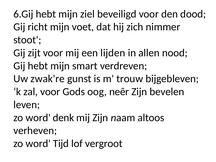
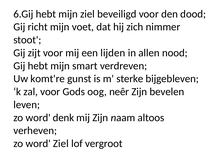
zwak're: zwak're -> komt're
trouw: trouw -> sterke
word Tijd: Tijd -> Ziel
